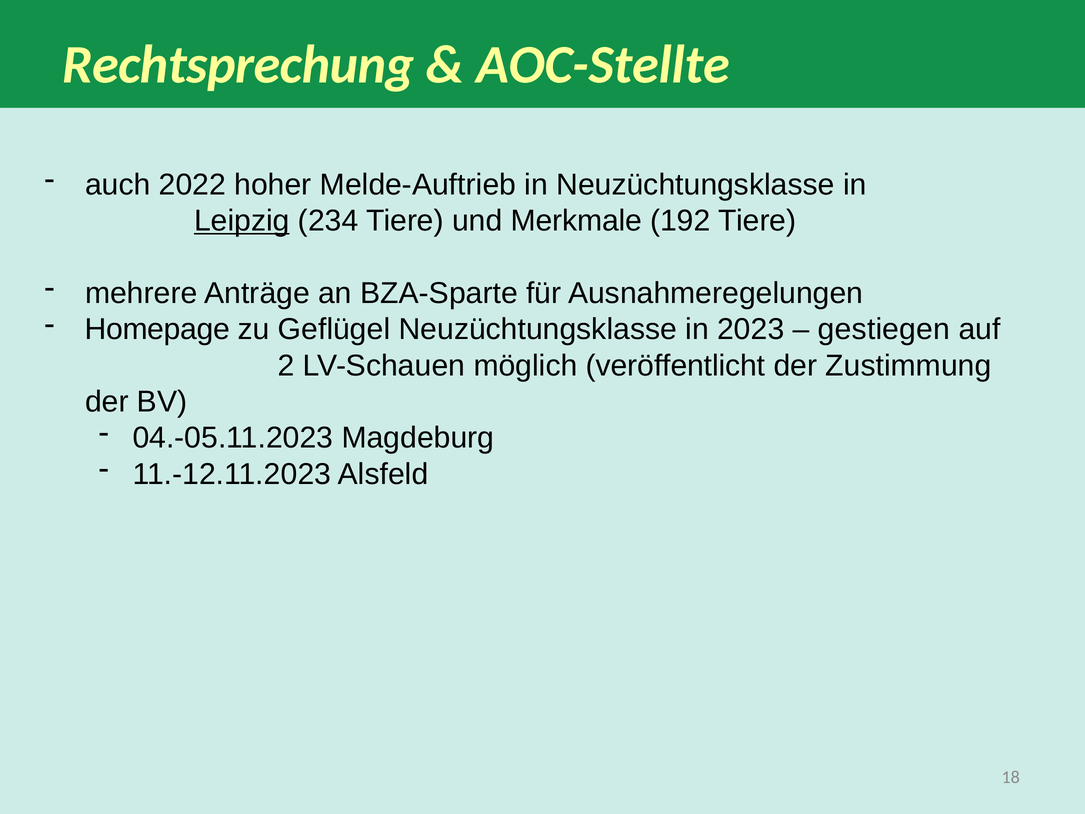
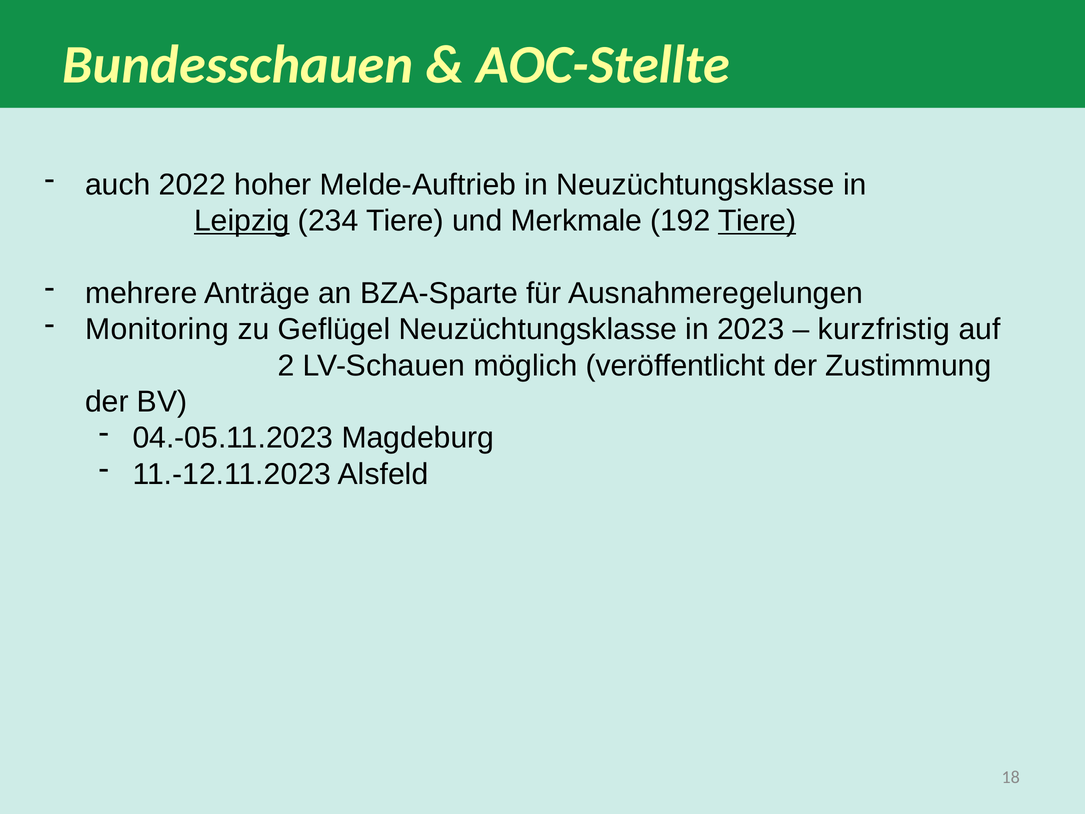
Rechtsprechung: Rechtsprechung -> Bundesschauen
Tiere at (757, 221) underline: none -> present
Homepage: Homepage -> Monitoring
gestiegen: gestiegen -> kurzfristig
